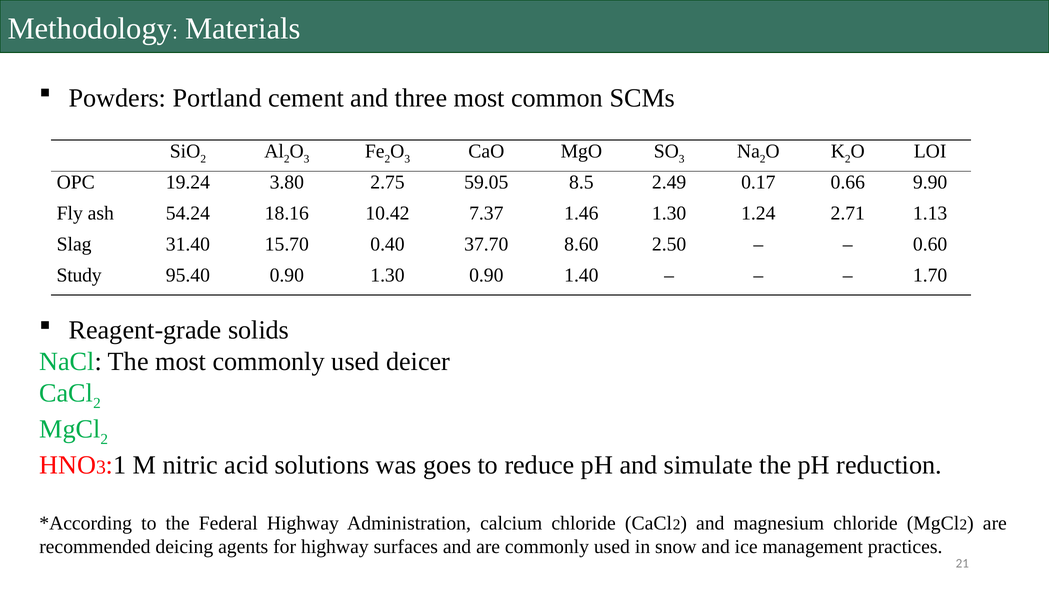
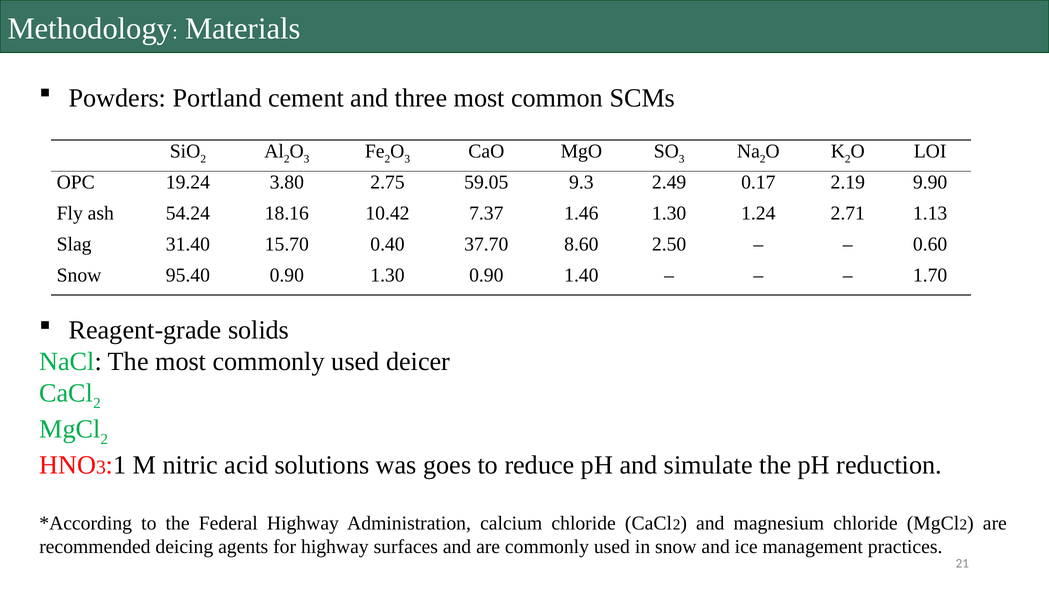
8.5: 8.5 -> 9.3
0.66: 0.66 -> 2.19
Study at (79, 275): Study -> Snow
